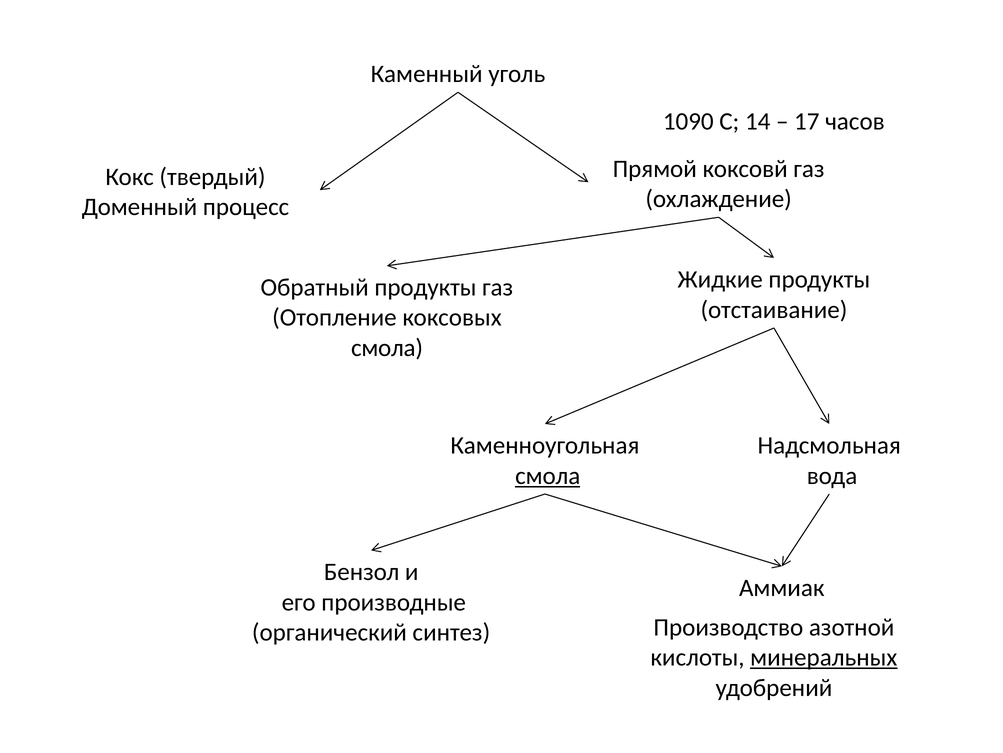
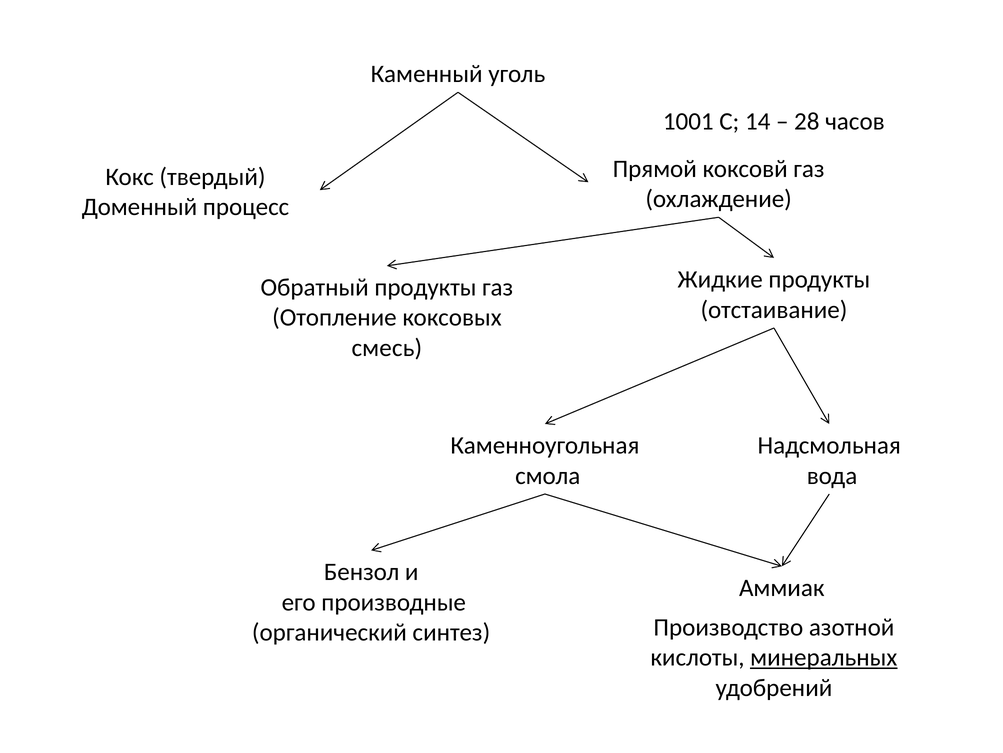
1090: 1090 -> 1001
17: 17 -> 28
смола at (387, 347): смола -> смесь
смола at (548, 475) underline: present -> none
